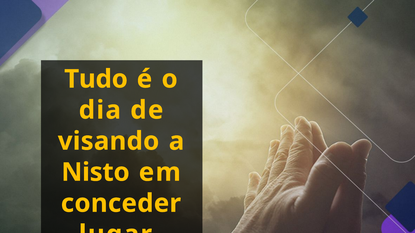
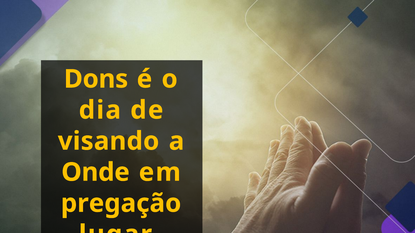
Tudo: Tudo -> Dons
Nisto: Nisto -> Onde
conceder: conceder -> pregação
